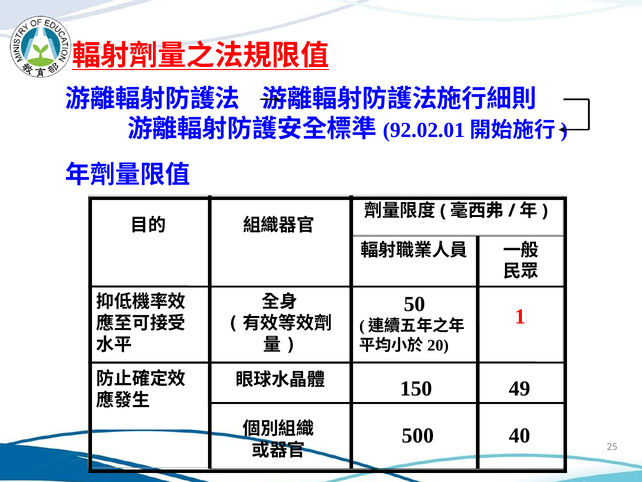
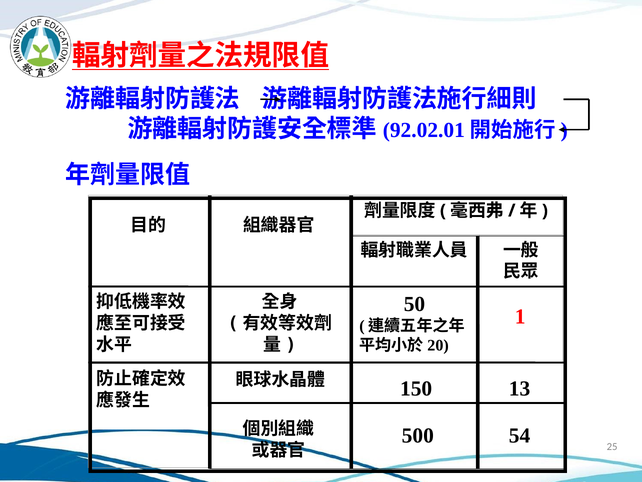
49: 49 -> 13
40: 40 -> 54
